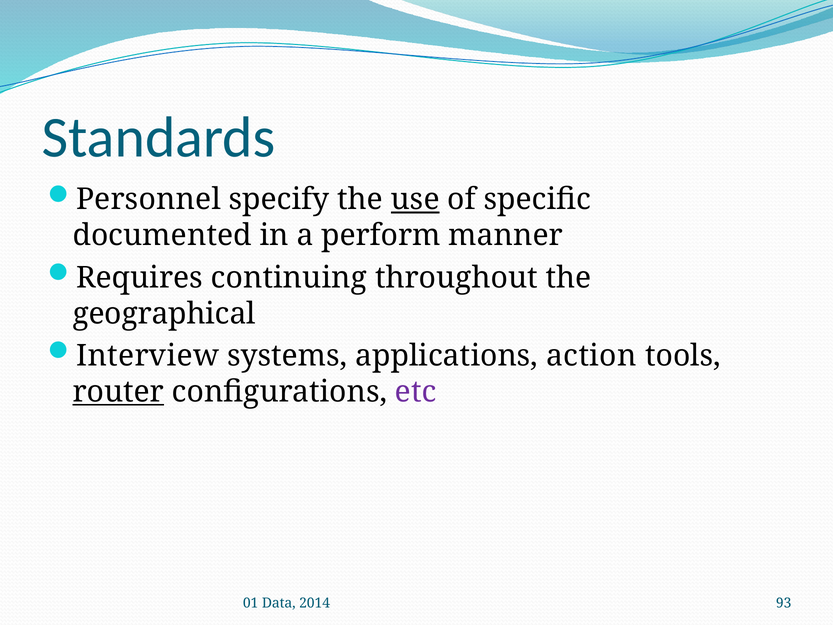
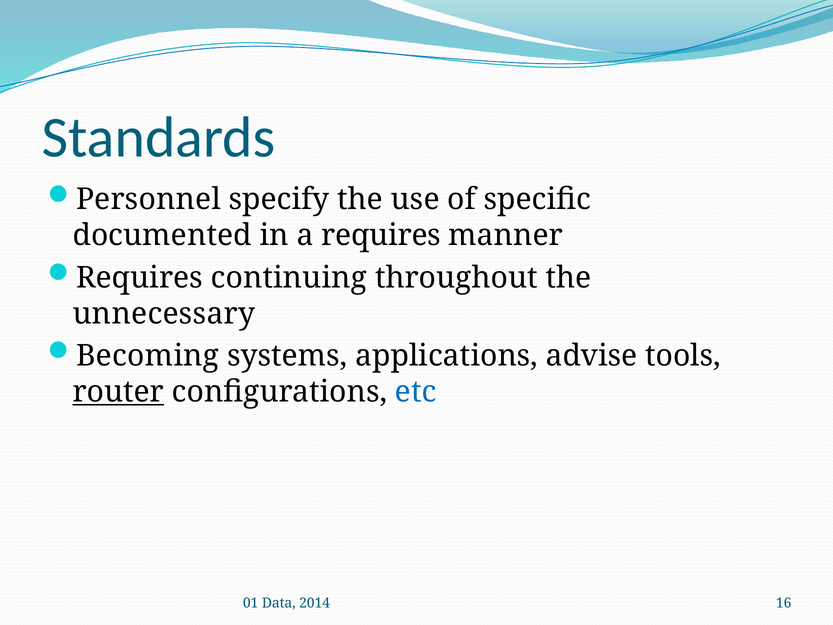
use underline: present -> none
a perform: perform -> requires
geographical: geographical -> unnecessary
Interview: Interview -> Becoming
action: action -> advise
etc colour: purple -> blue
93: 93 -> 16
